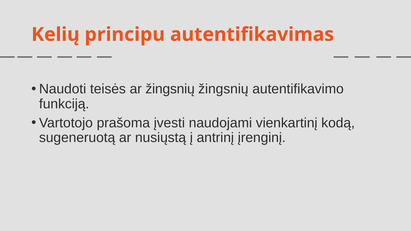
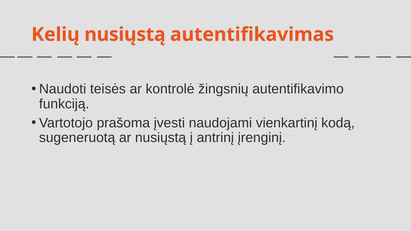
Kelių principu: principu -> nusiųstą
ar žingsnių: žingsnių -> kontrolė
